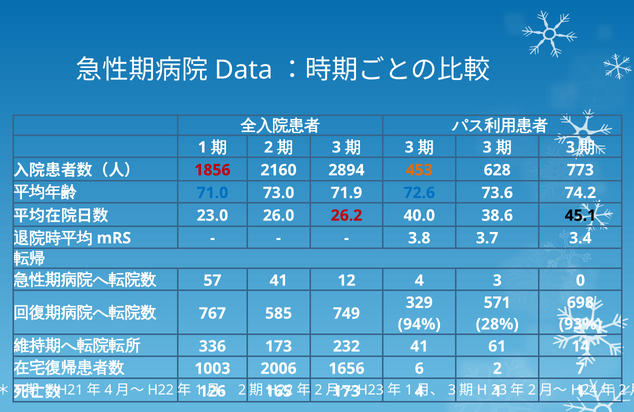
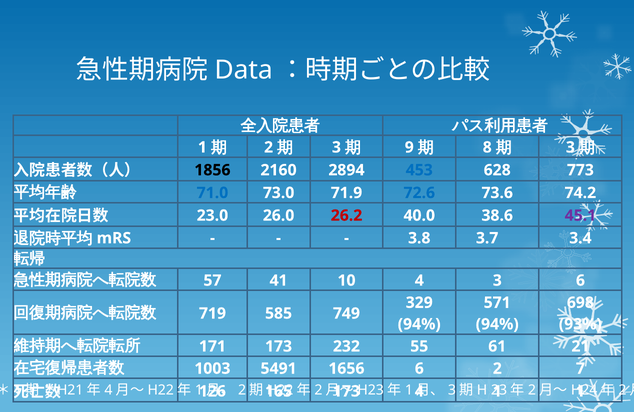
3 at (409, 147): 3 -> 9
3 at (487, 147): 3 -> 8
1856 colour: red -> black
453 colour: orange -> blue
45.1 colour: black -> purple
12: 12 -> 10
3 0: 0 -> 6
767: 767 -> 719
28% at (497, 324): 28% -> 94%
336: 336 -> 171
232 41: 41 -> 55
14: 14 -> 21
2006: 2006 -> 5491
